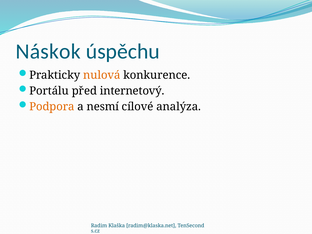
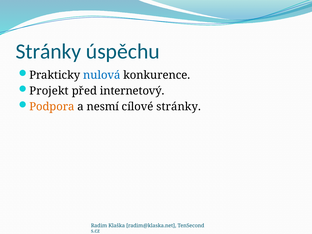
Náskok at (48, 52): Náskok -> Stránky
nulová colour: orange -> blue
Portálu: Portálu -> Projekt
cílové analýza: analýza -> stránky
